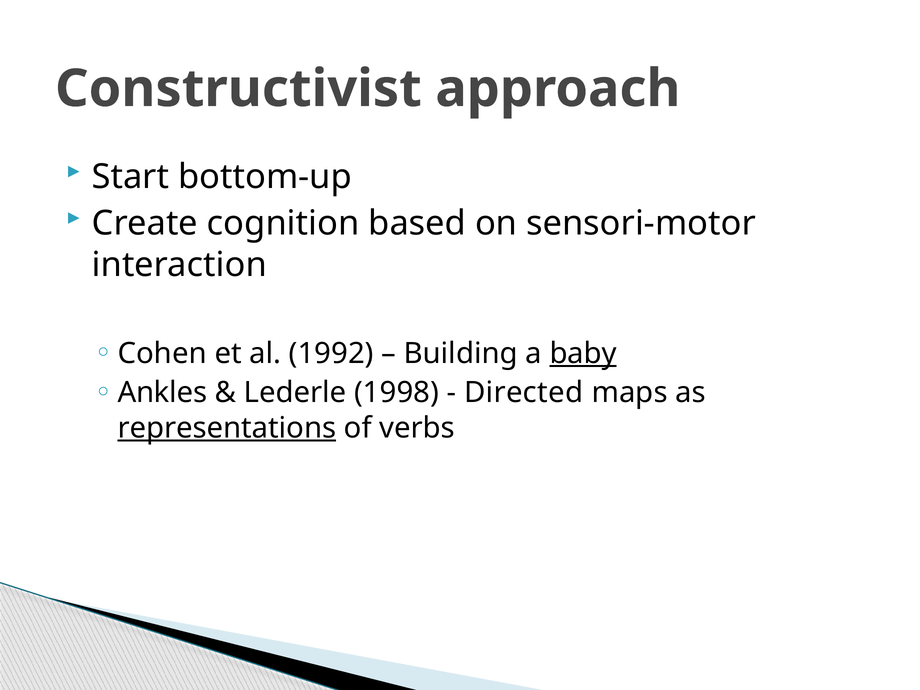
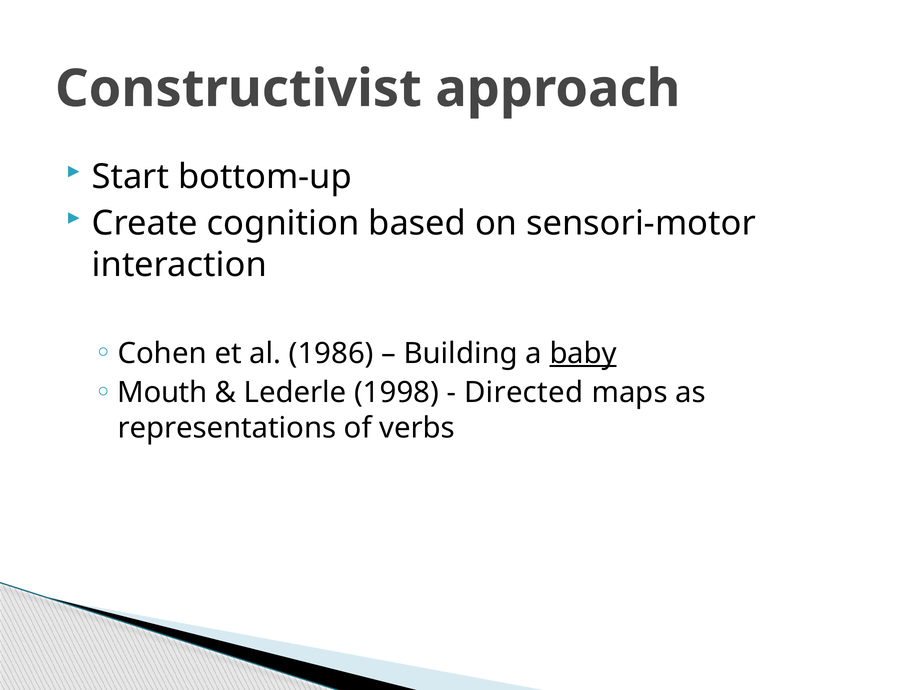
1992: 1992 -> 1986
Ankles: Ankles -> Mouth
representations underline: present -> none
